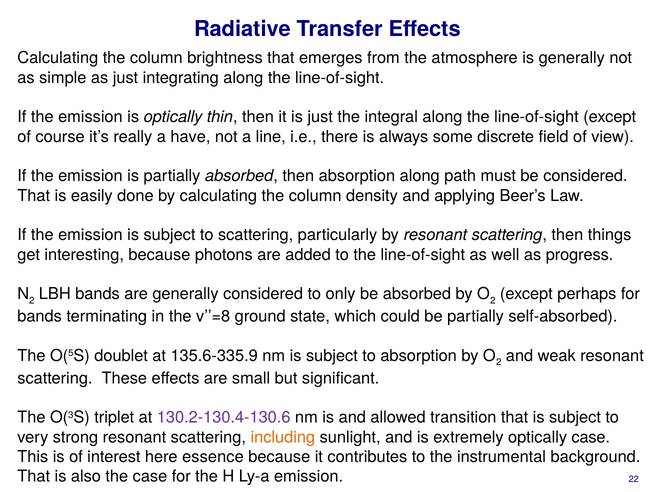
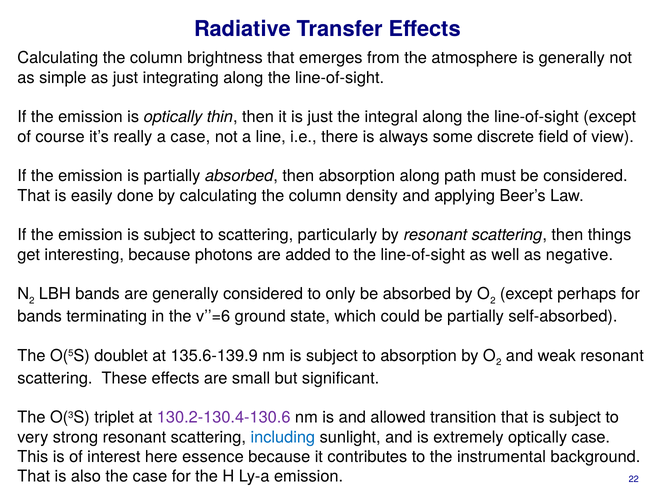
a have: have -> case
progress: progress -> negative
v’’=8: v’’=8 -> v’’=6
135.6-335.9: 135.6-335.9 -> 135.6-139.9
including colour: orange -> blue
